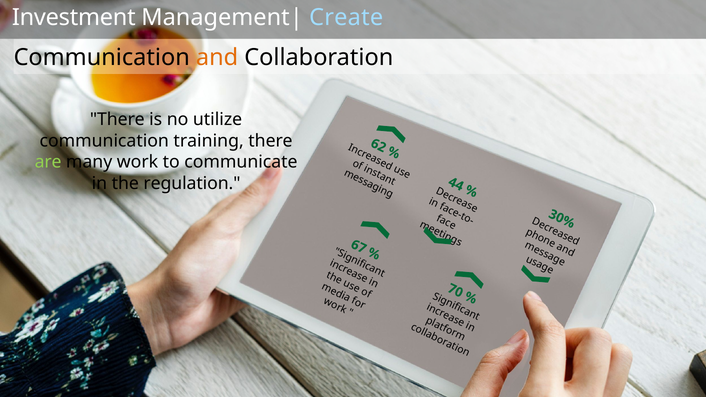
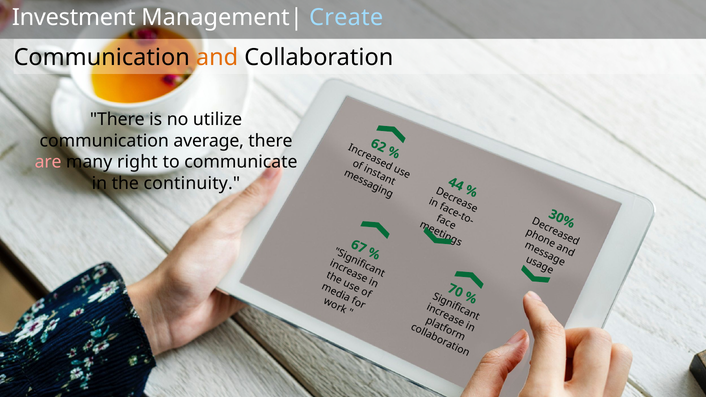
training: training -> average
are colour: light green -> pink
work: work -> right
regulation: regulation -> continuity
